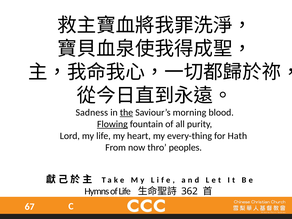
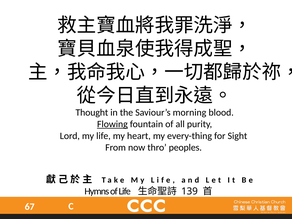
Sadness: Sadness -> Thought
the underline: present -> none
Hath: Hath -> Sight
362: 362 -> 139
